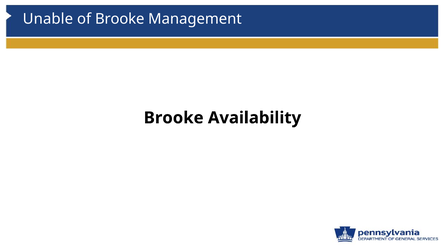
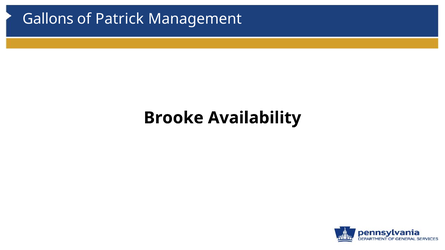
Unable: Unable -> Gallons
of Brooke: Brooke -> Patrick
